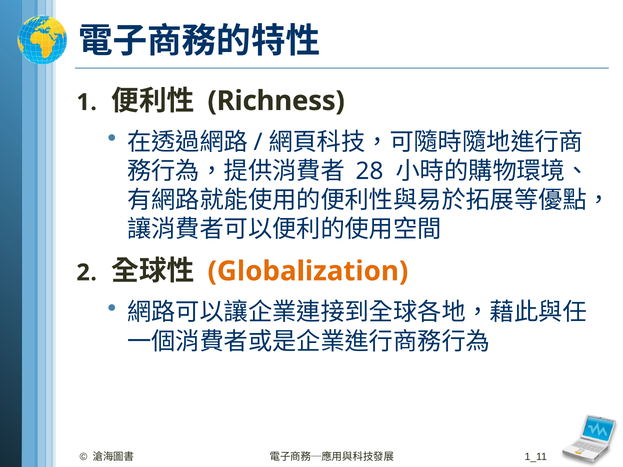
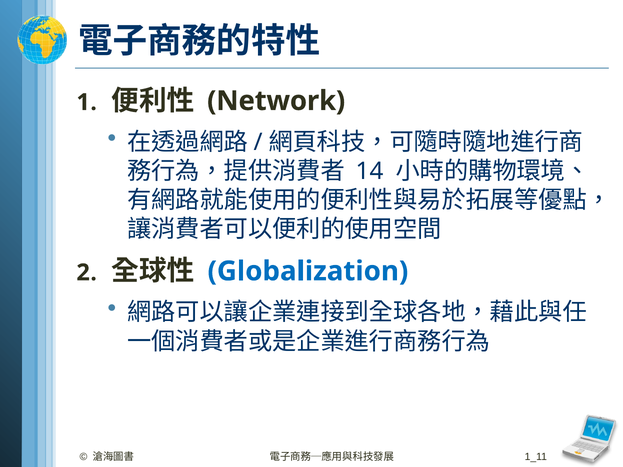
Richness: Richness -> Network
28: 28 -> 14
Globalization colour: orange -> blue
